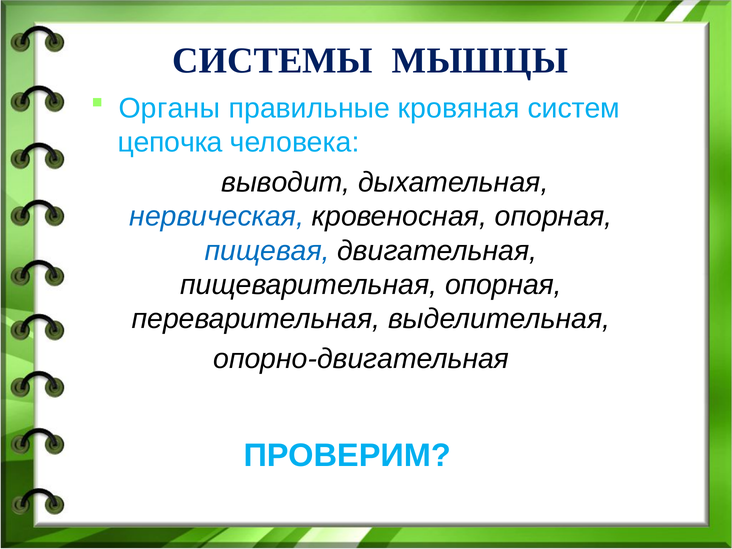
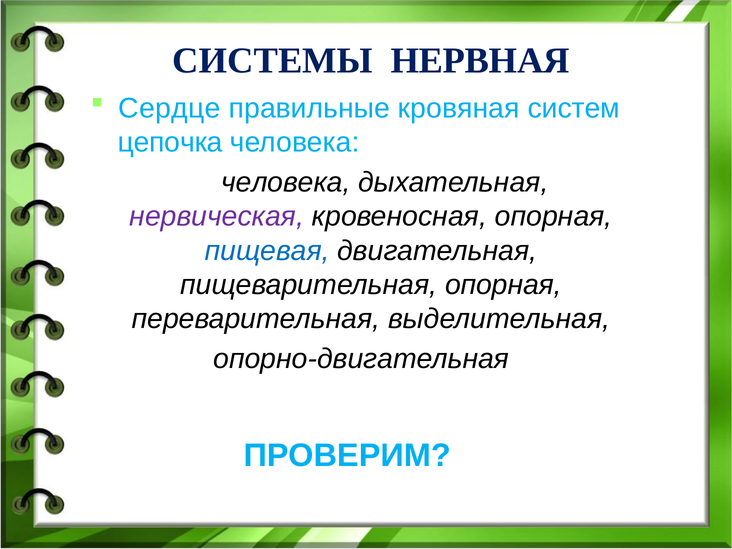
МЫШЦЫ: МЫШЦЫ -> НЕРВНАЯ
Органы: Органы -> Сердце
выводит at (286, 182): выводит -> человека
нервическая colour: blue -> purple
